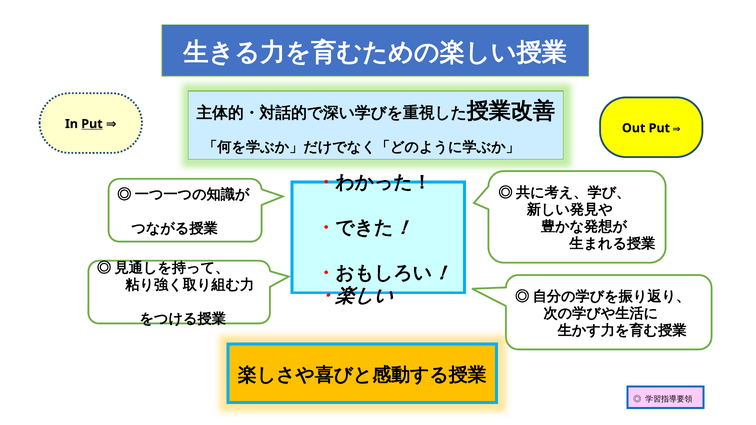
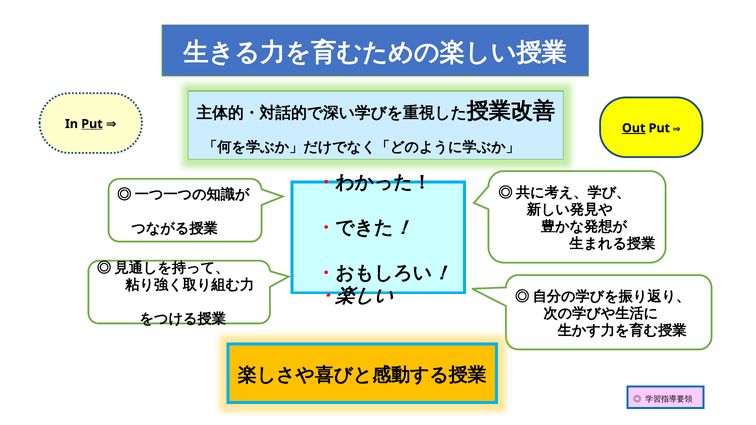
Out underline: none -> present
